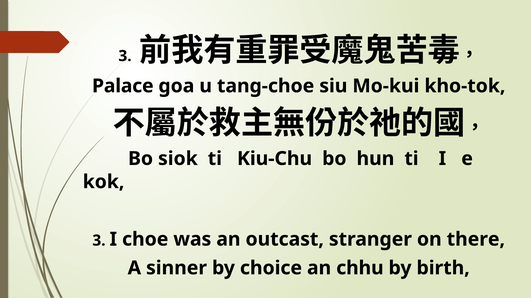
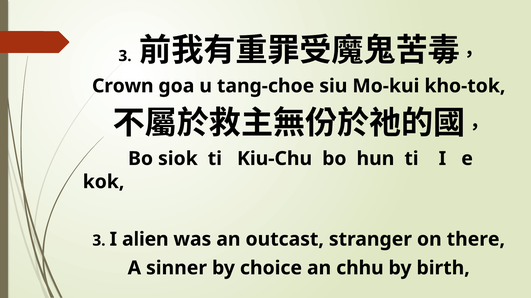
Palace: Palace -> Crown
choe: choe -> alien
